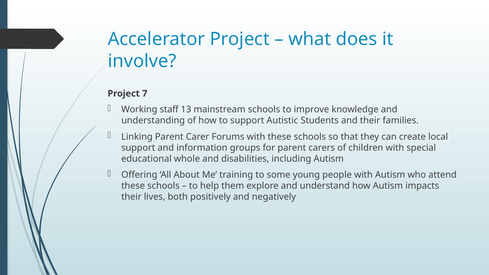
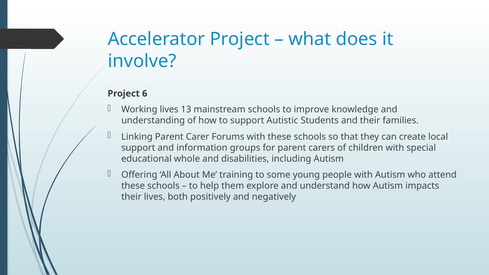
7: 7 -> 6
Working staff: staff -> lives
